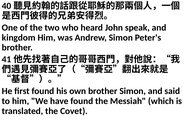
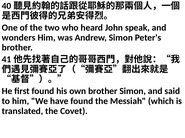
kingdom: kingdom -> wonders
